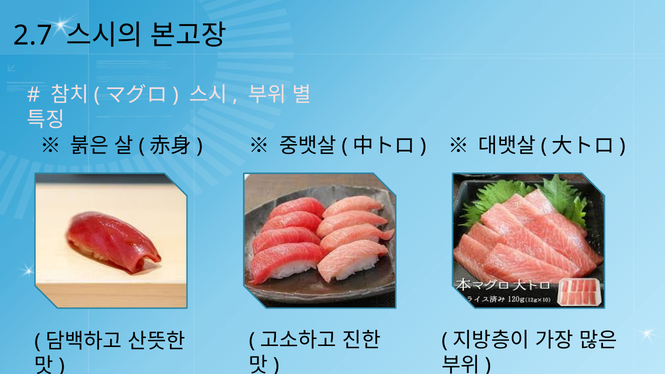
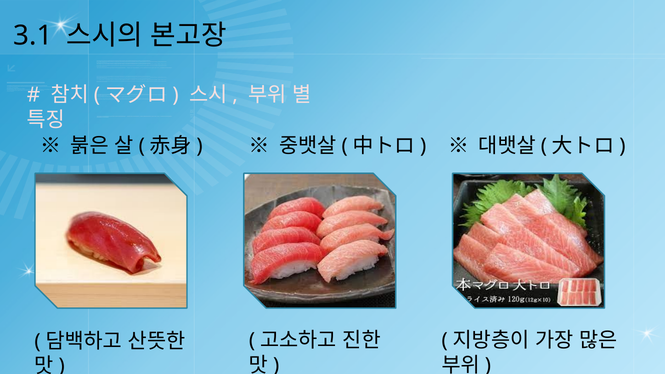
2.7: 2.7 -> 3.1
